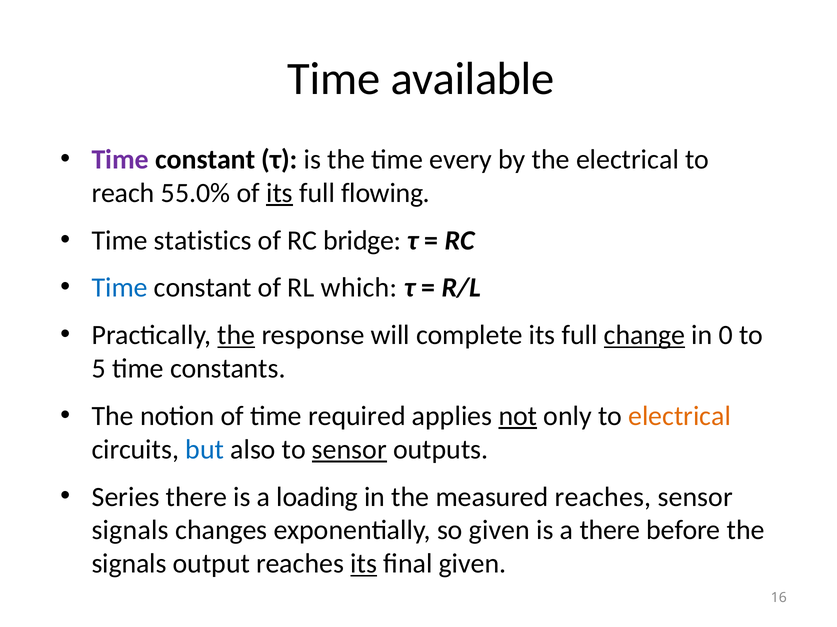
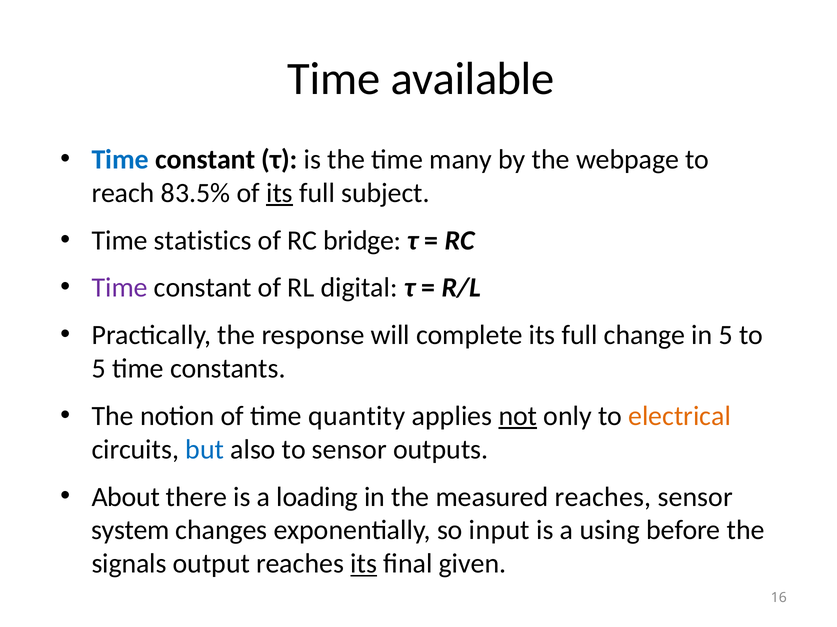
Time at (120, 160) colour: purple -> blue
every: every -> many
the electrical: electrical -> webpage
55.0%: 55.0% -> 83.5%
flowing: flowing -> subject
Time at (120, 288) colour: blue -> purple
which: which -> digital
the at (236, 336) underline: present -> none
change underline: present -> none
in 0: 0 -> 5
required: required -> quantity
sensor at (349, 450) underline: present -> none
Series: Series -> About
signals at (130, 531): signals -> system
so given: given -> input
a there: there -> using
